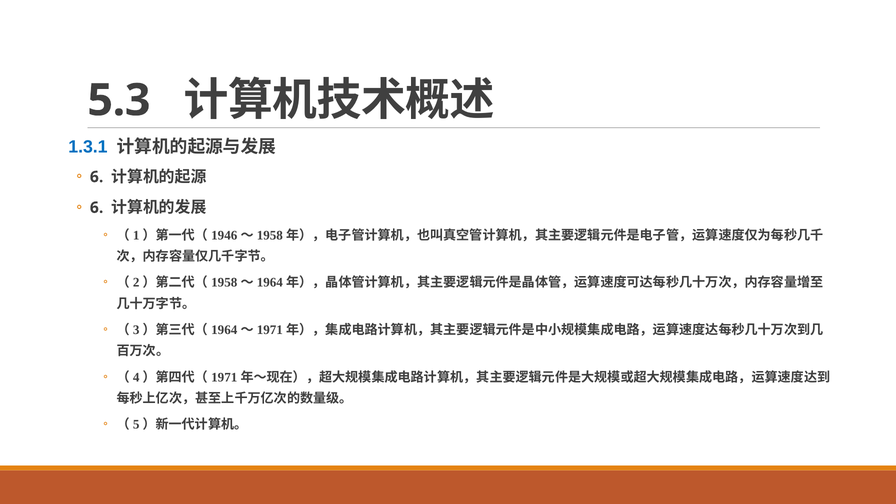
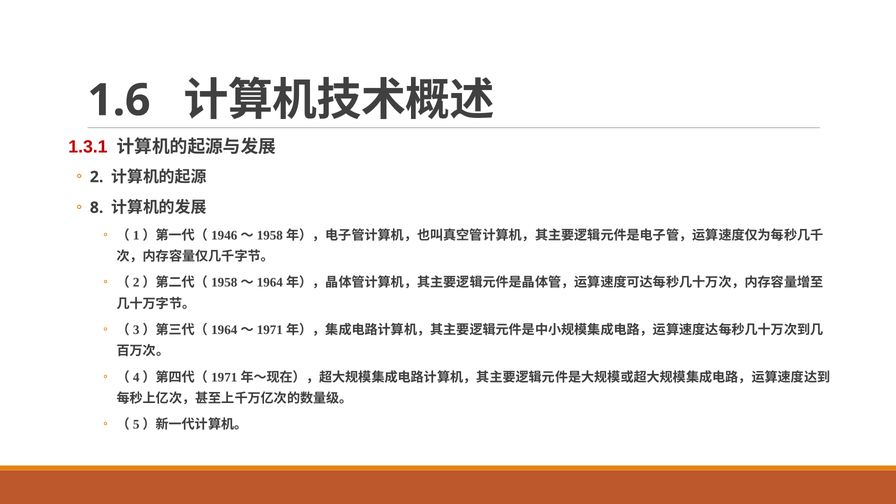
5.3: 5.3 -> 1.6
1.3.1 colour: blue -> red
6 at (97, 177): 6 -> 2
6 at (97, 208): 6 -> 8
